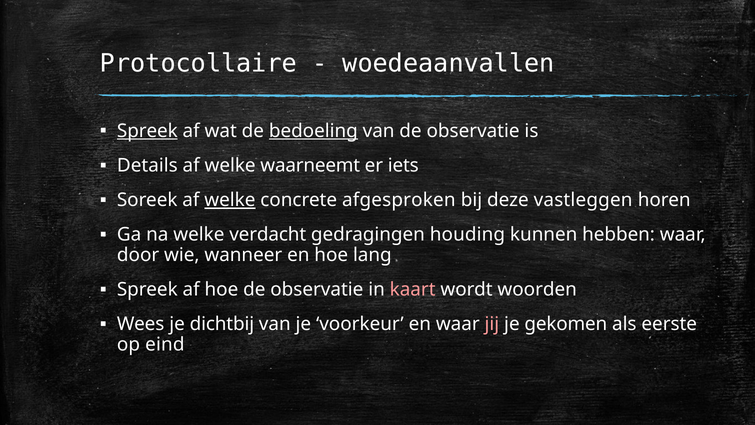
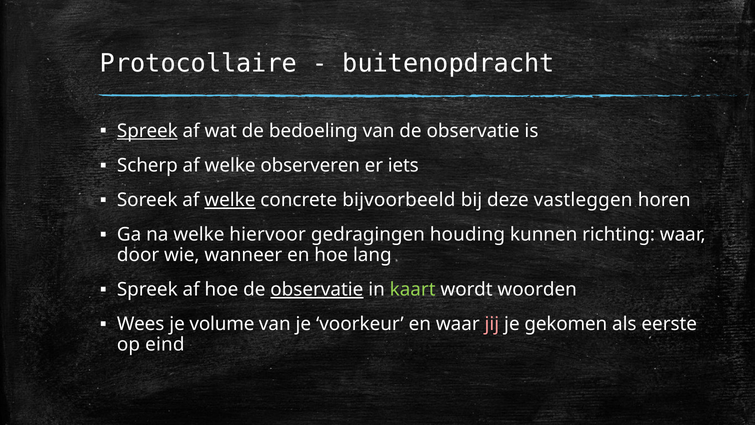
woedeaanvallen: woedeaanvallen -> buitenopdracht
bedoeling underline: present -> none
Details: Details -> Scherp
waarneemt: waarneemt -> observeren
afgesproken: afgesproken -> bijvoorbeeld
verdacht: verdacht -> hiervoor
hebben: hebben -> richting
observatie at (317, 289) underline: none -> present
kaart colour: pink -> light green
dichtbij: dichtbij -> volume
